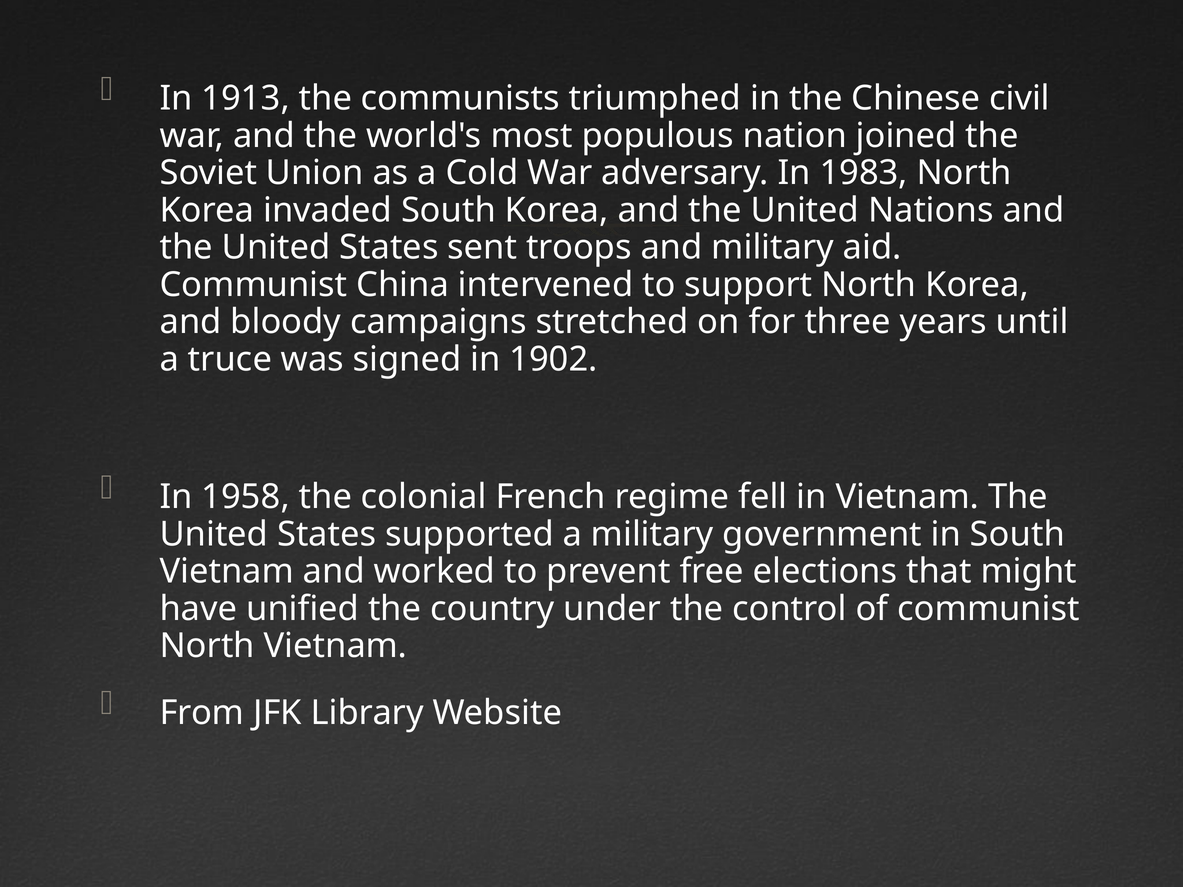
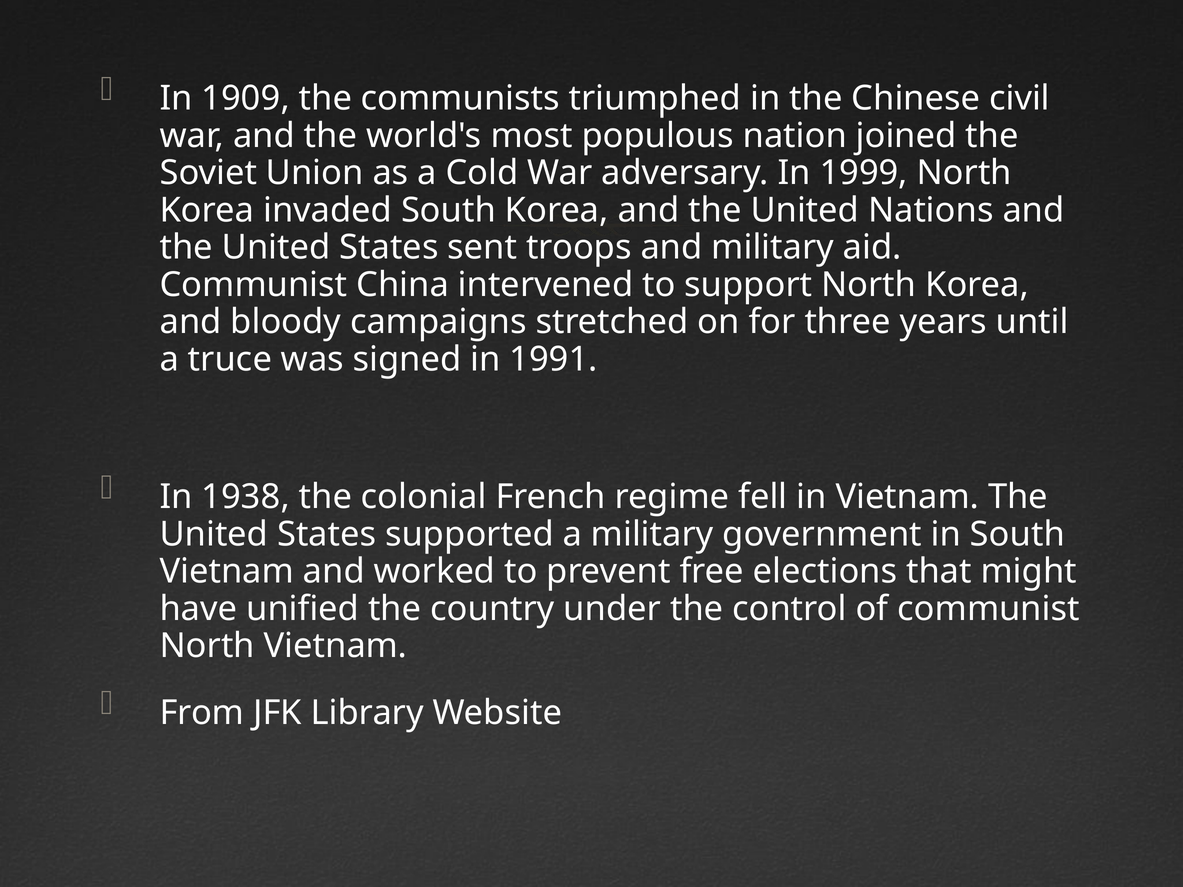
1913: 1913 -> 1909
1983: 1983 -> 1999
1902: 1902 -> 1991
1958: 1958 -> 1938
